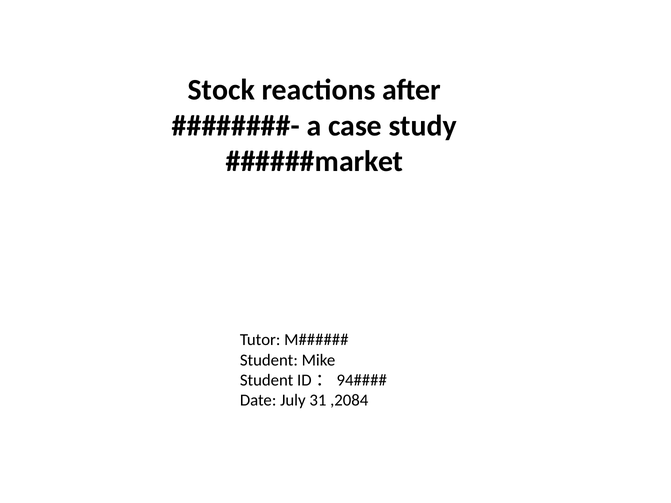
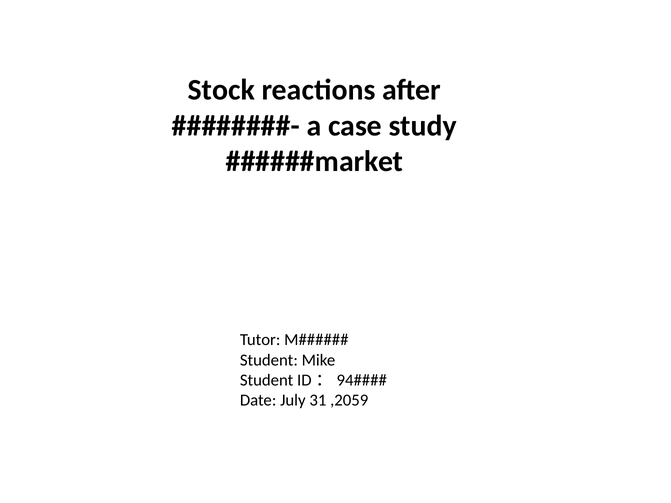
,2084: ,2084 -> ,2059
